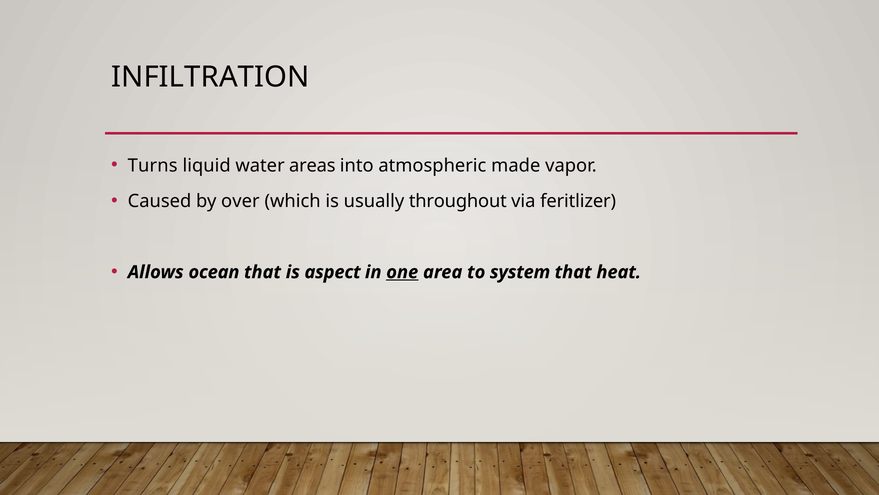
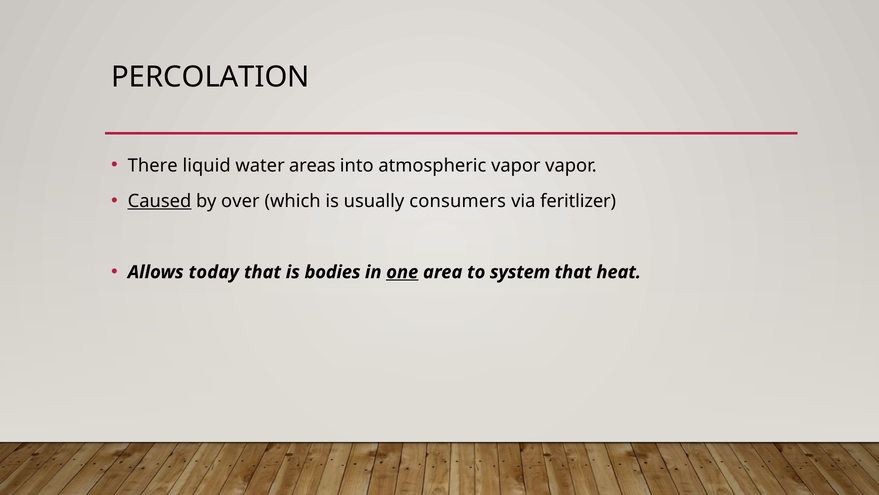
INFILTRATION: INFILTRATION -> PERCOLATION
Turns: Turns -> There
atmospheric made: made -> vapor
Caused underline: none -> present
throughout: throughout -> consumers
ocean: ocean -> today
aspect: aspect -> bodies
